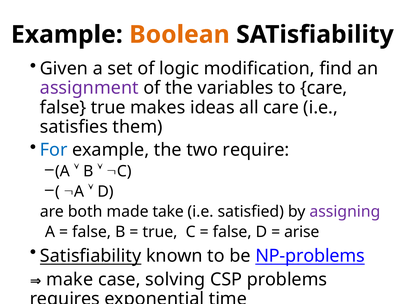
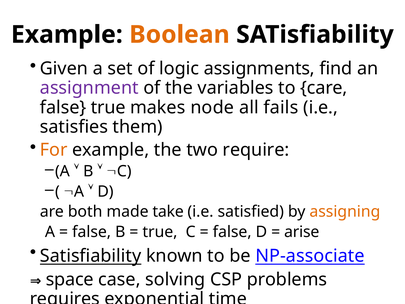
modification: modification -> assignments
ideas: ideas -> node
all care: care -> fails
For colour: blue -> orange
assigning colour: purple -> orange
NP-problems: NP-problems -> NP-associate
make: make -> space
